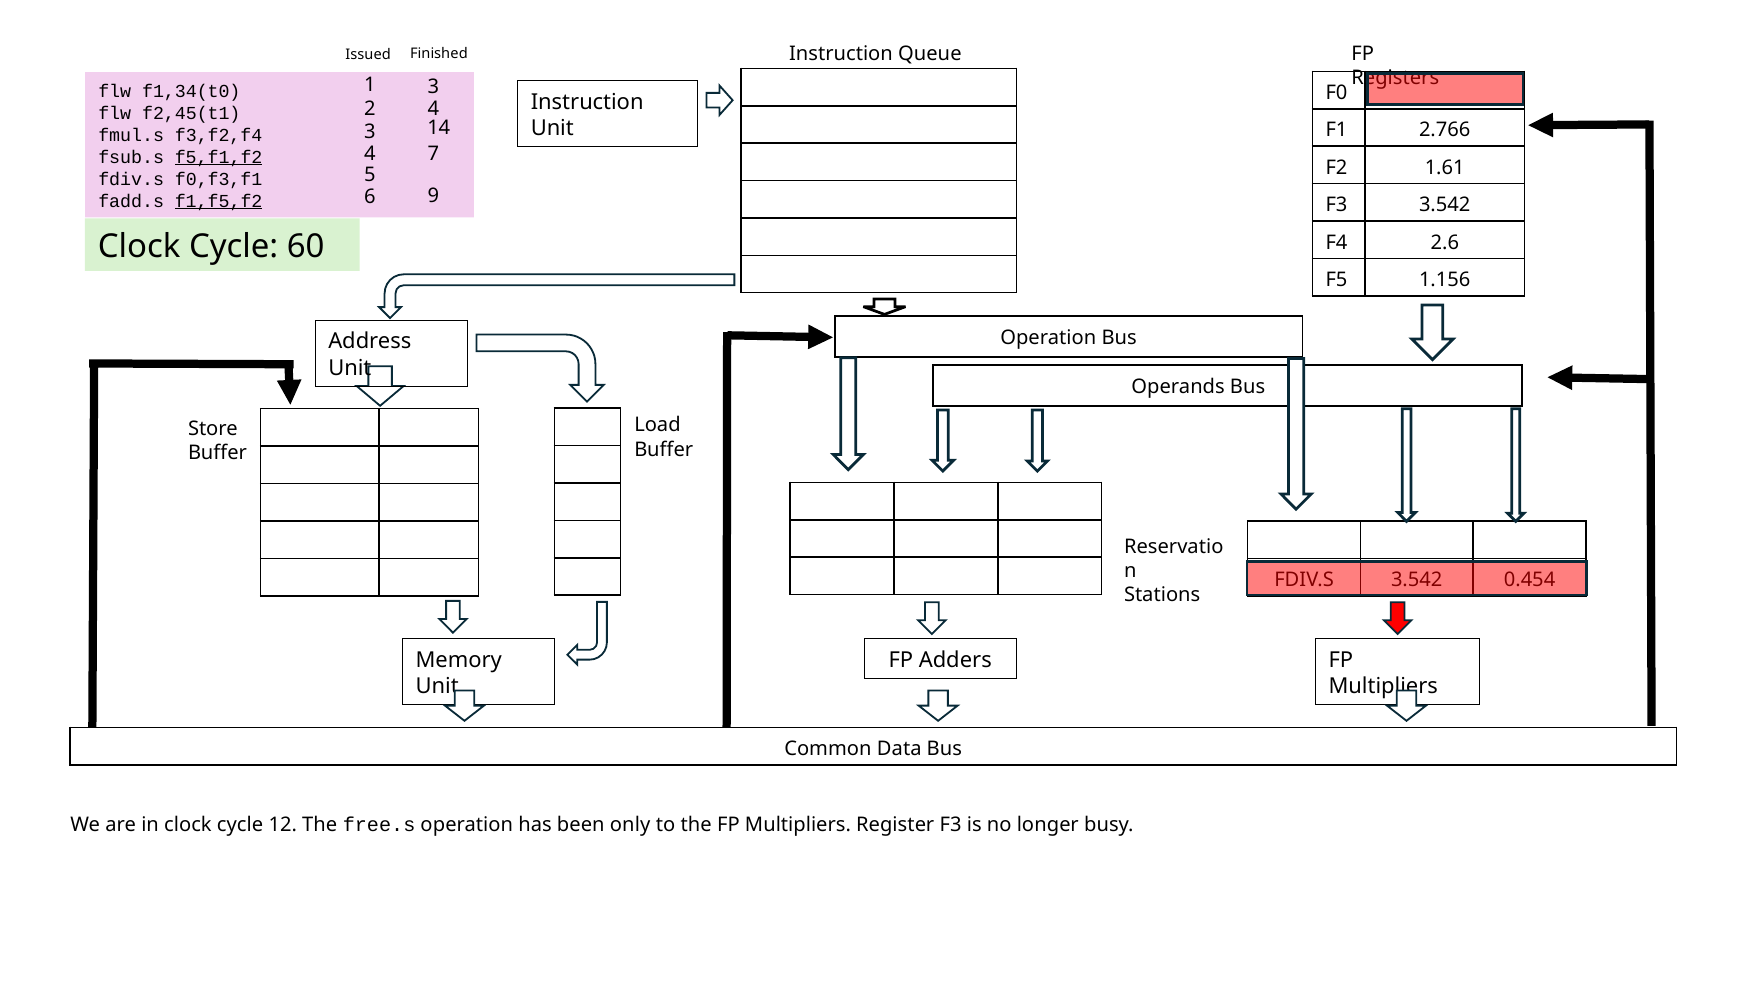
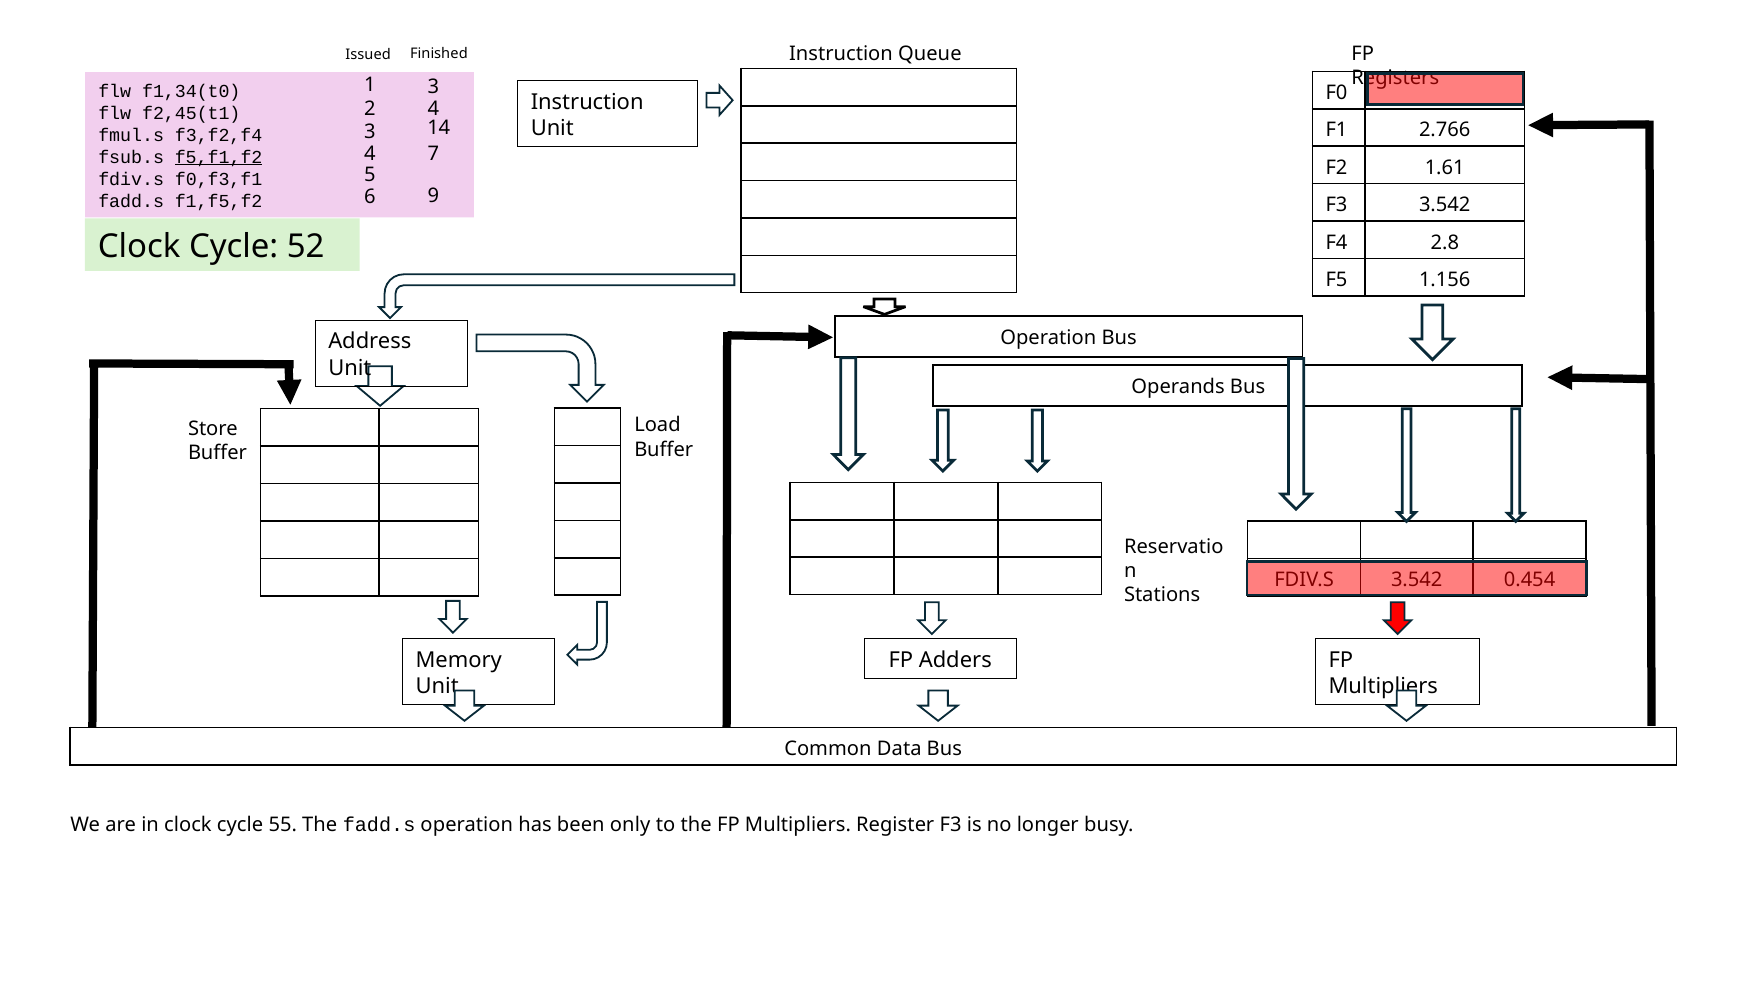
f1,f5,f2 underline: present -> none
2.6: 2.6 -> 2.8
60: 60 -> 52
12: 12 -> 55
The free.s: free.s -> fadd.s
